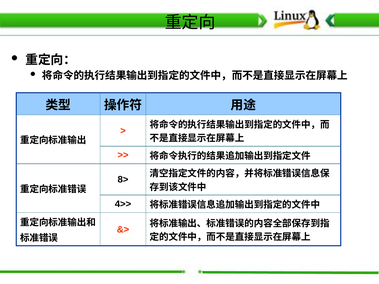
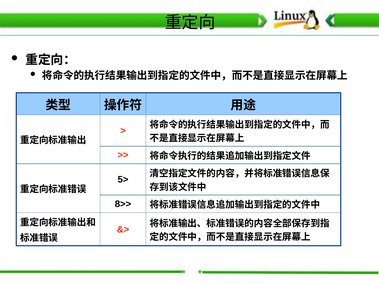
8>: 8> -> 5>
4>>: 4>> -> 8>>
